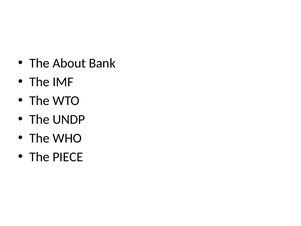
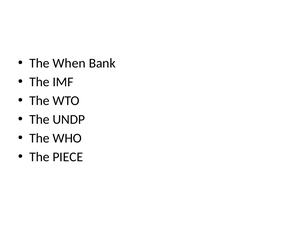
About: About -> When
